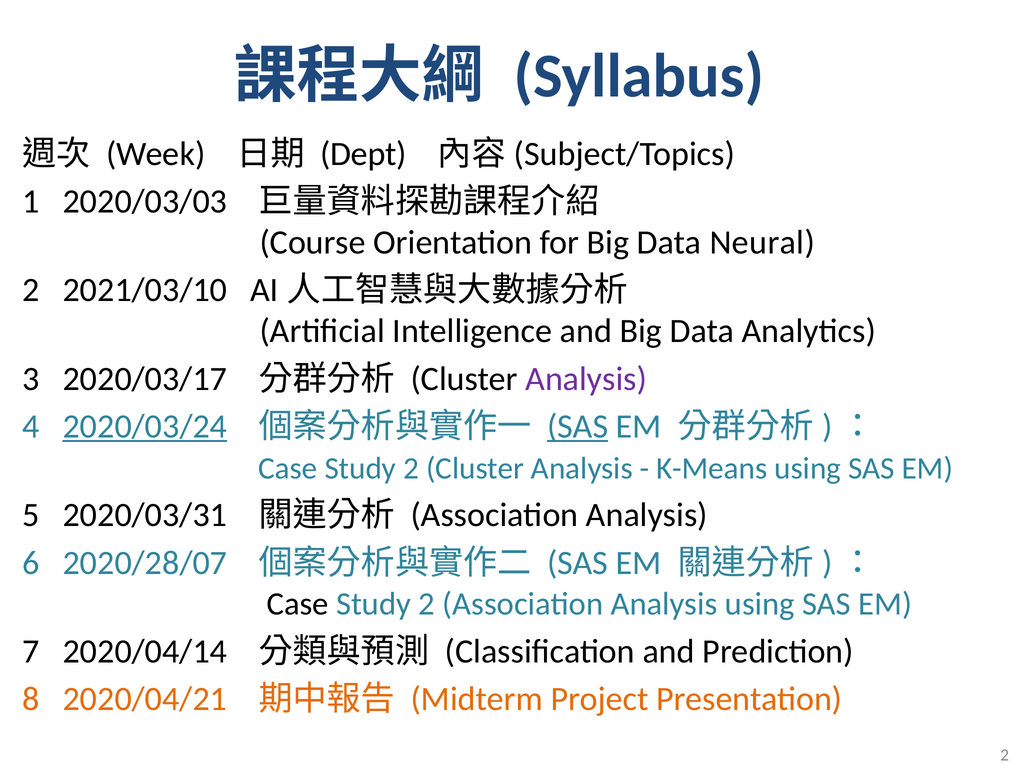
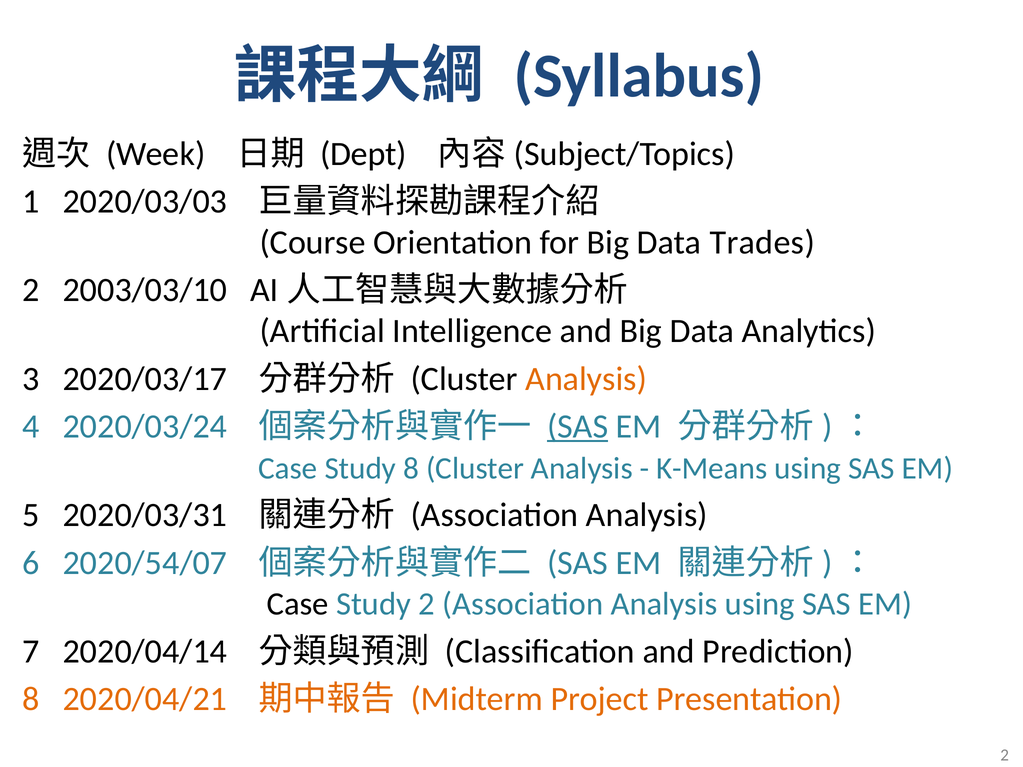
Neural: Neural -> Trades
2021/03/10: 2021/03/10 -> 2003/03/10
Analysis at (586, 379) colour: purple -> orange
2020/03/24 underline: present -> none
2 at (411, 468): 2 -> 8
2020/28/07: 2020/28/07 -> 2020/54/07
